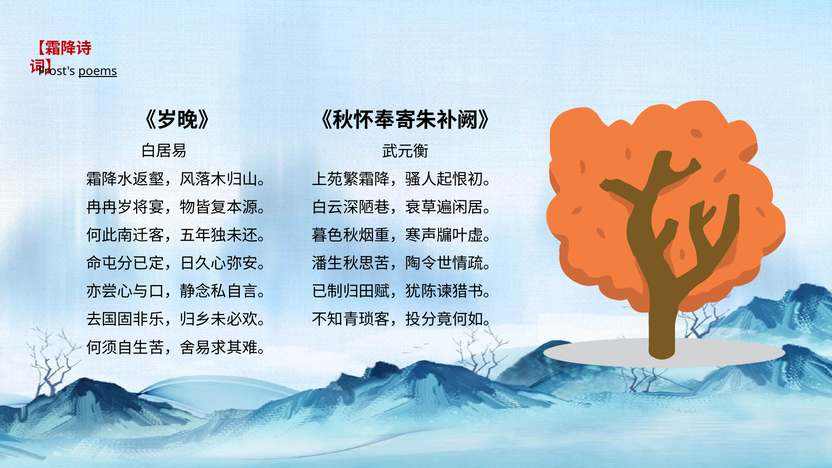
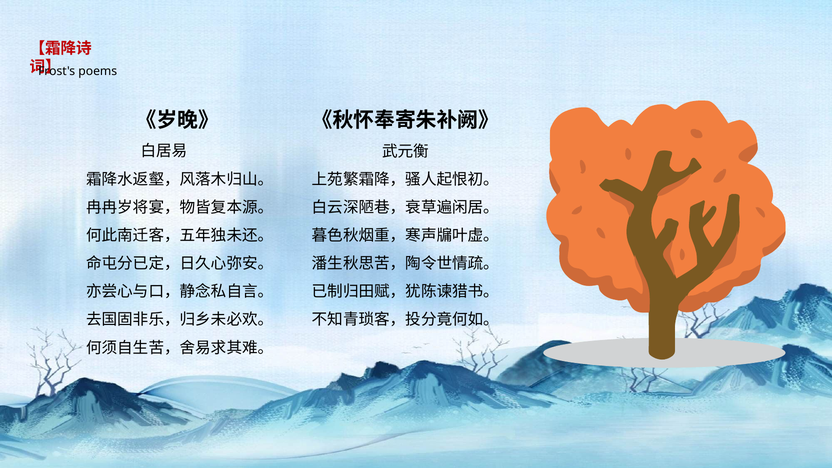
poems underline: present -> none
